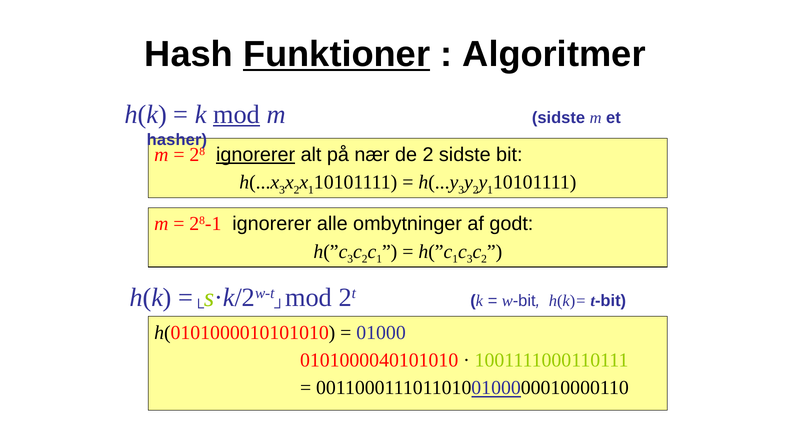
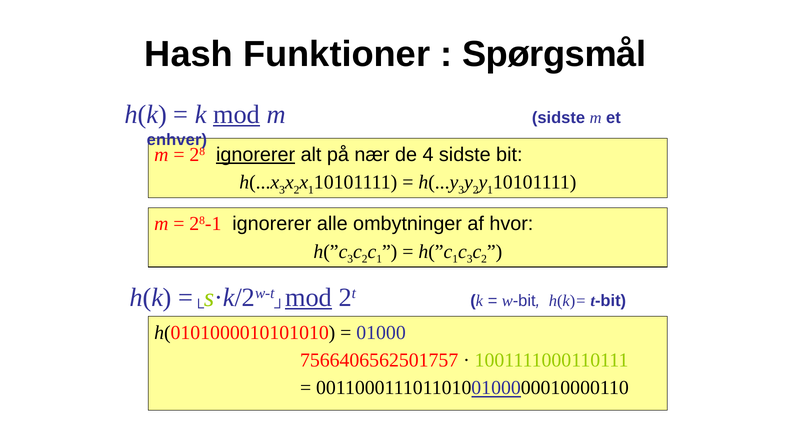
Funktioner underline: present -> none
Algoritmer: Algoritmer -> Spørgsmål
hasher: hasher -> enhver
de 2: 2 -> 4
godt: godt -> hvor
mod at (308, 297) underline: none -> present
0101000040101010: 0101000040101010 -> 7566406562501757
